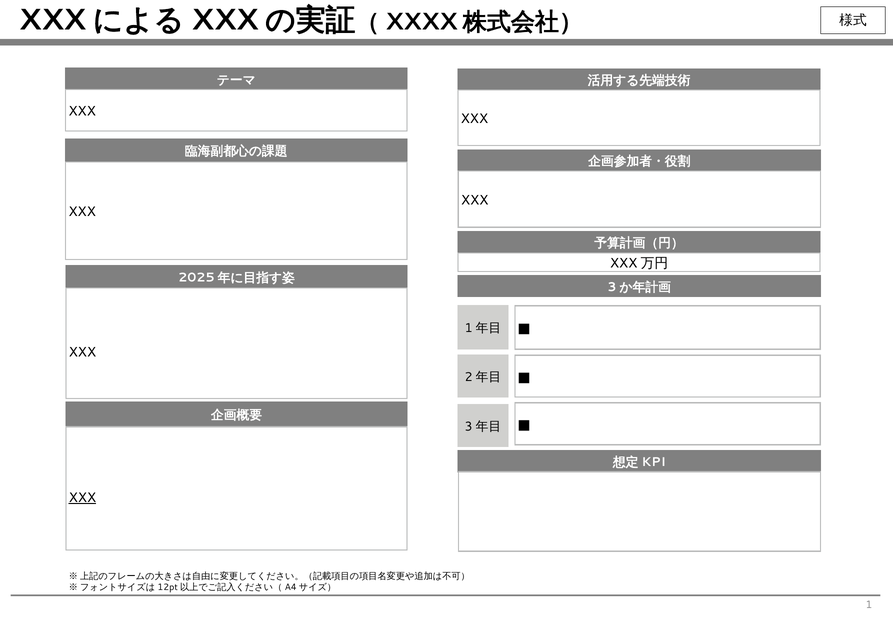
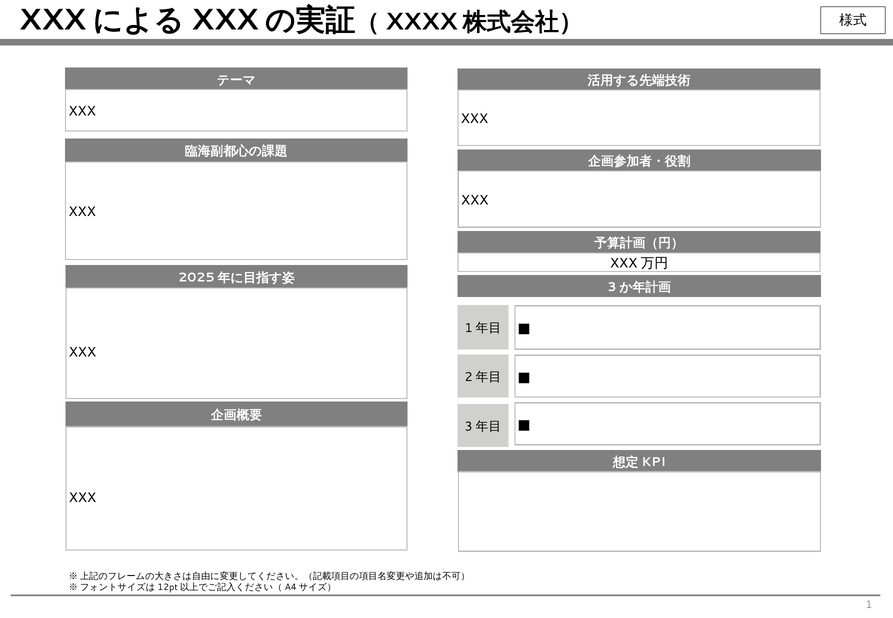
XXX at (82, 498) underline: present -> none
